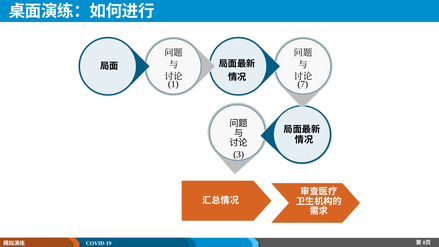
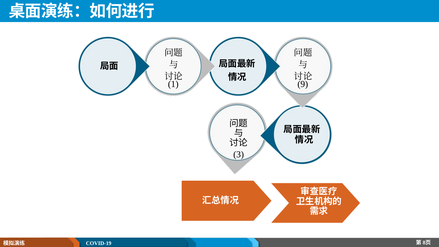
7: 7 -> 9
